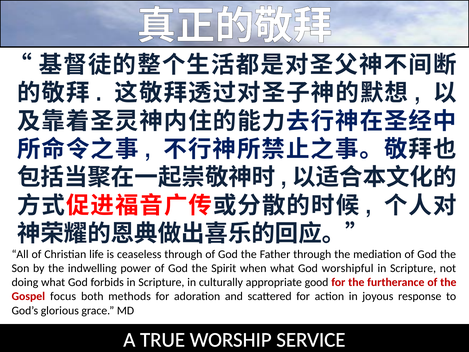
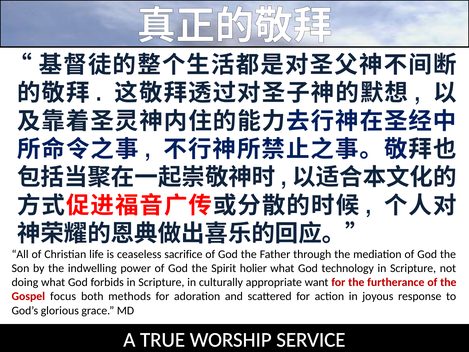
ceaseless through: through -> sacrifice
when: when -> holier
worshipful: worshipful -> technology
good: good -> want
